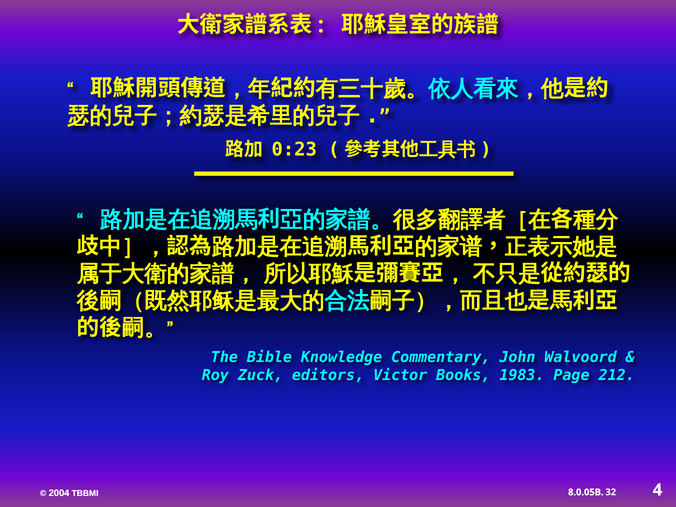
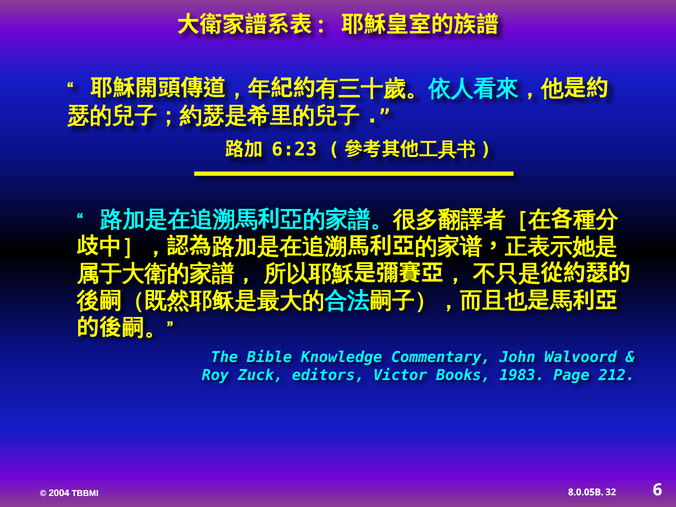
0:23: 0:23 -> 6:23
4: 4 -> 6
